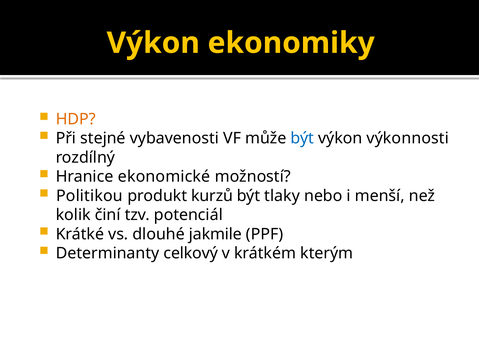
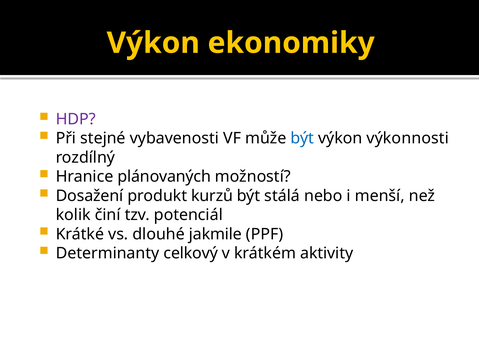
HDP colour: orange -> purple
ekonomické: ekonomické -> plánovaných
Politikou: Politikou -> Dosažení
tlaky: tlaky -> stálá
kterým: kterým -> aktivity
